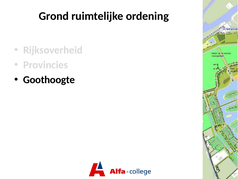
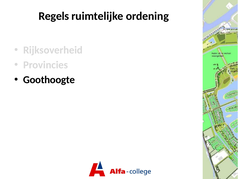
Grond: Grond -> Regels
